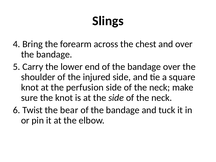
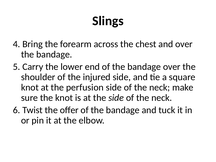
bear: bear -> offer
